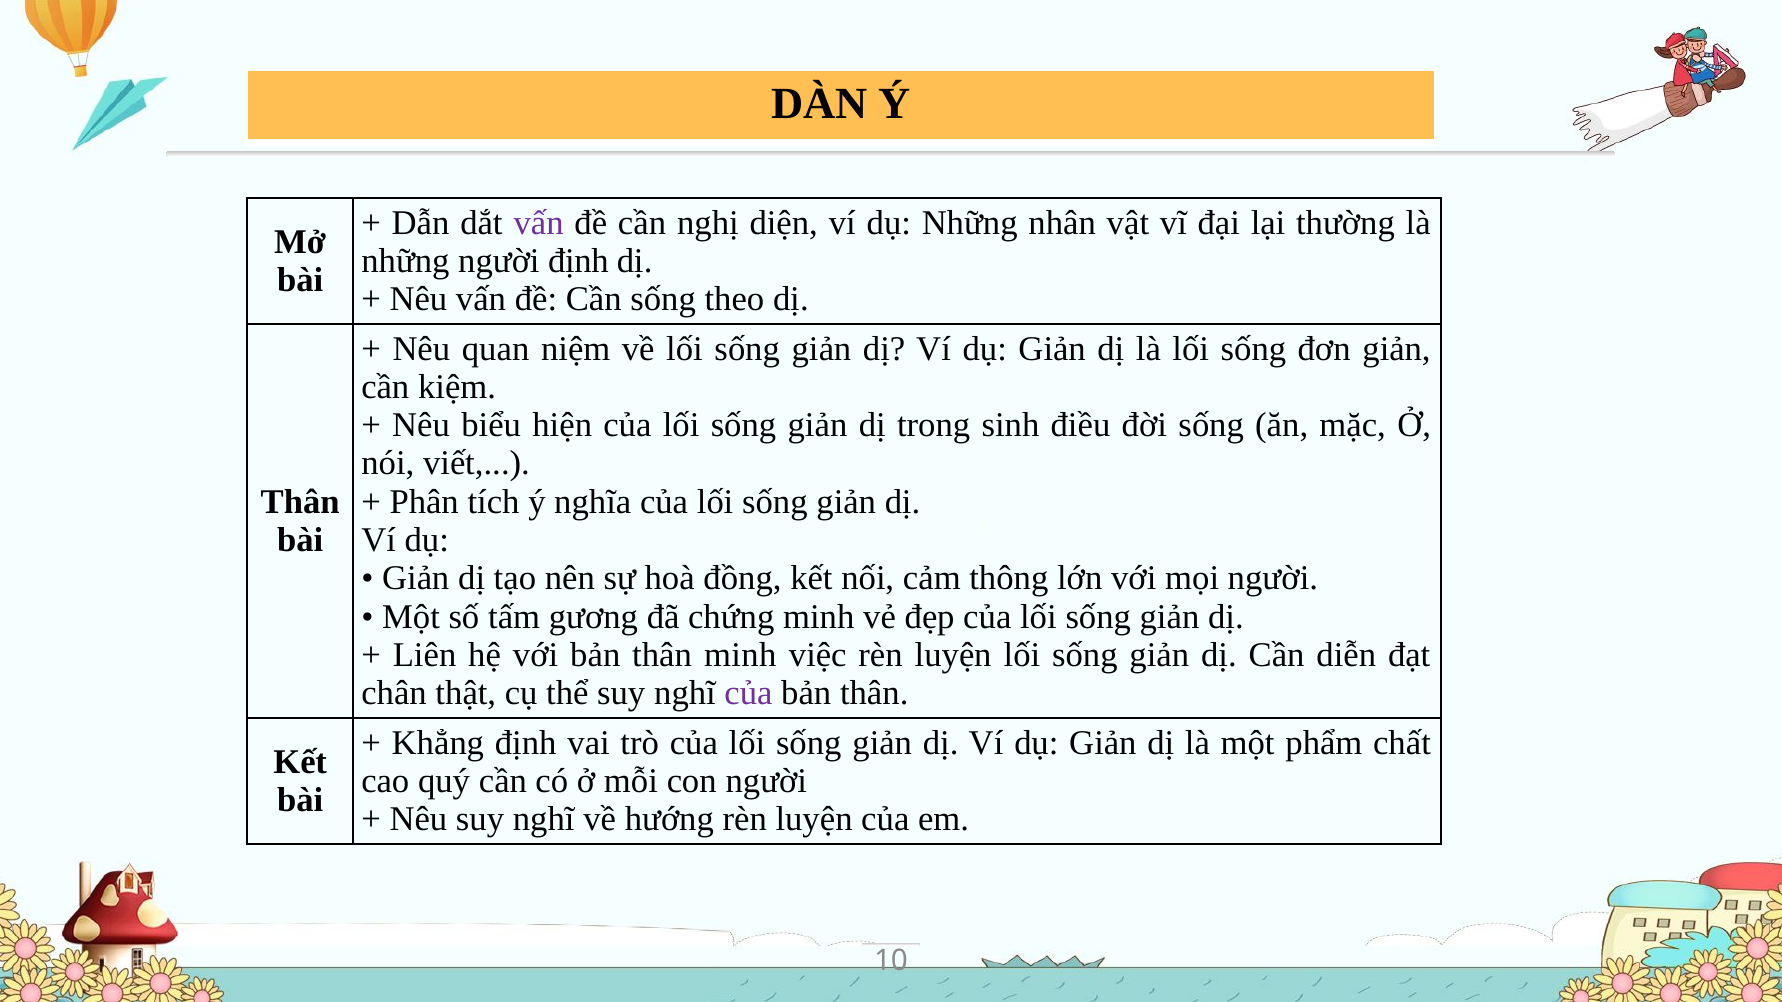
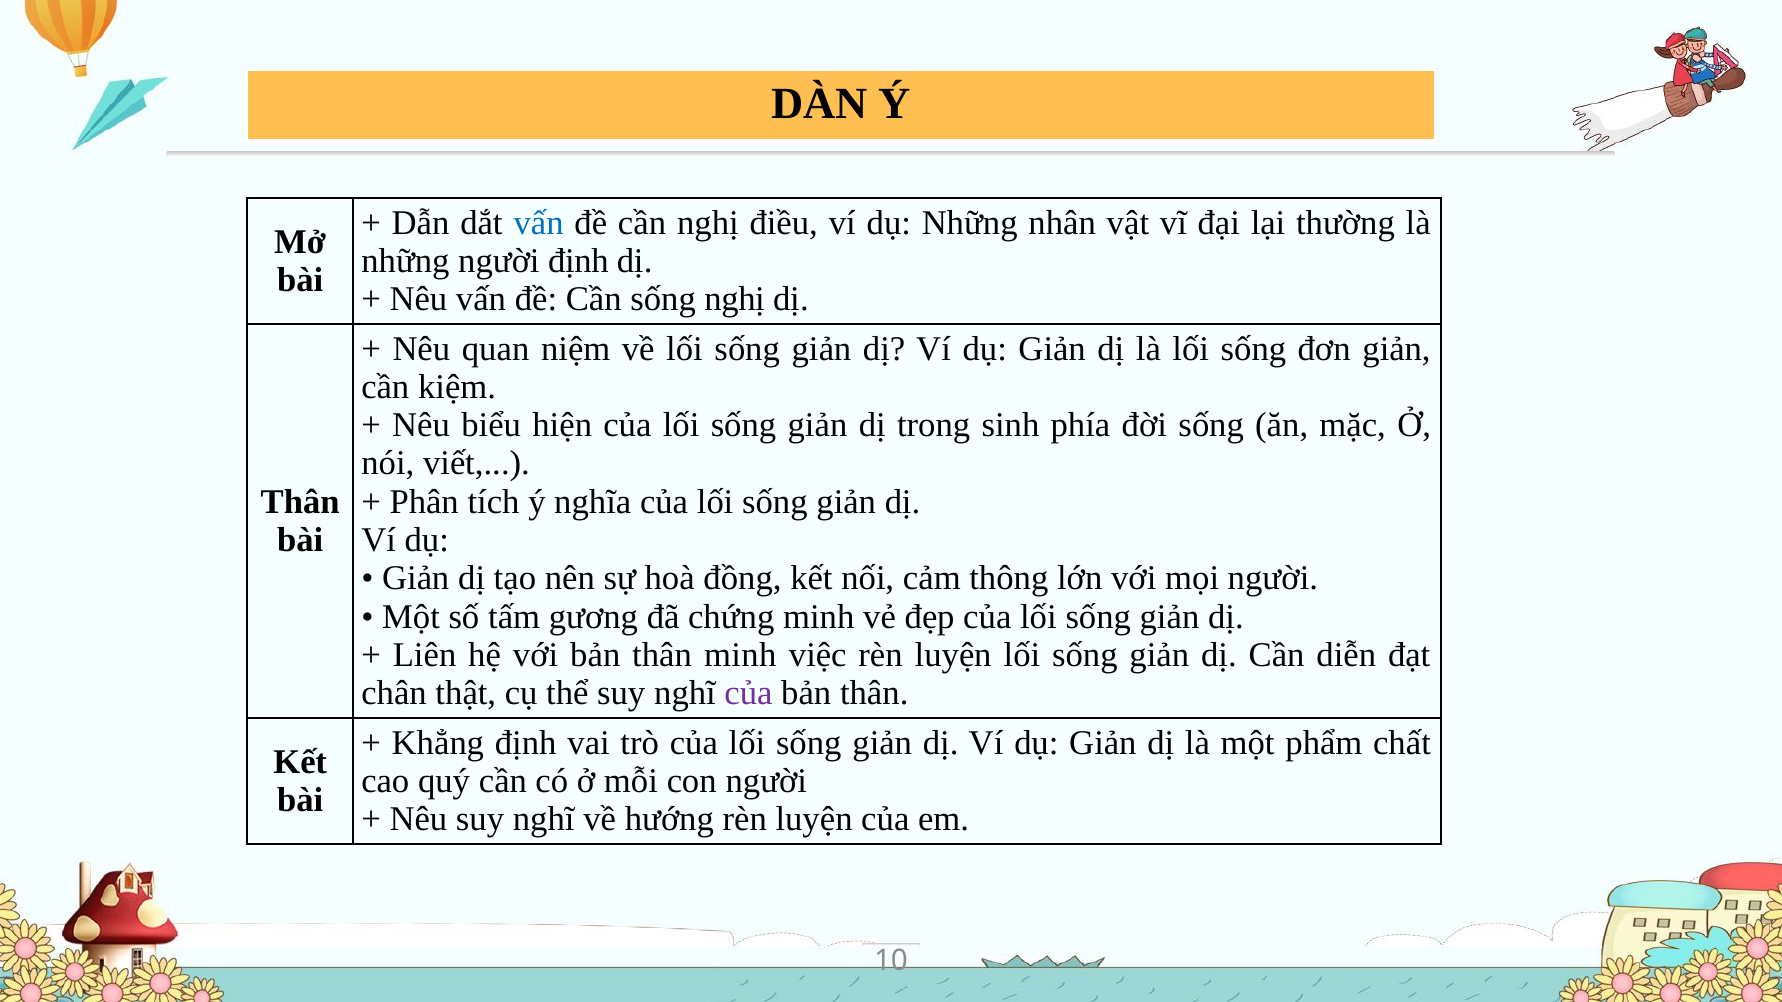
vấn at (539, 223) colour: purple -> blue
diện: diện -> điều
sống theo: theo -> nghị
điều: điều -> phía
